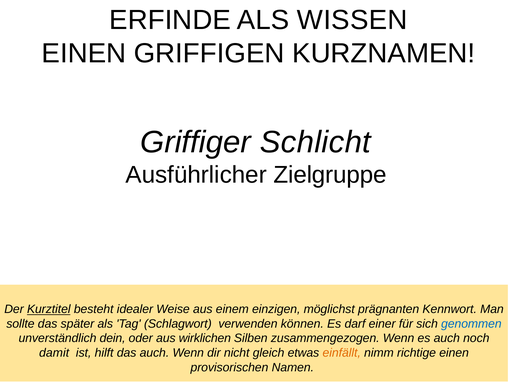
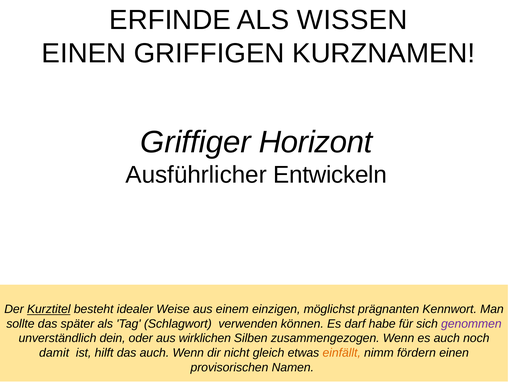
Schlicht: Schlicht -> Horizont
Zielgruppe: Zielgruppe -> Entwickeln
einer: einer -> habe
genommen colour: blue -> purple
richtige: richtige -> fördern
